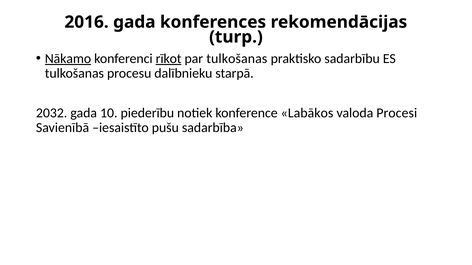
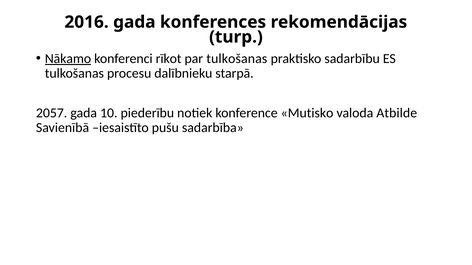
rīkot underline: present -> none
2032: 2032 -> 2057
Labākos: Labākos -> Mutisko
Procesi: Procesi -> Atbilde
